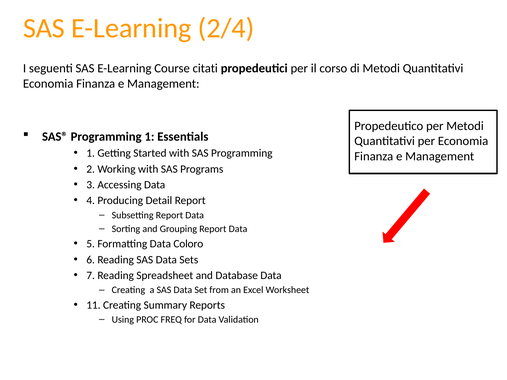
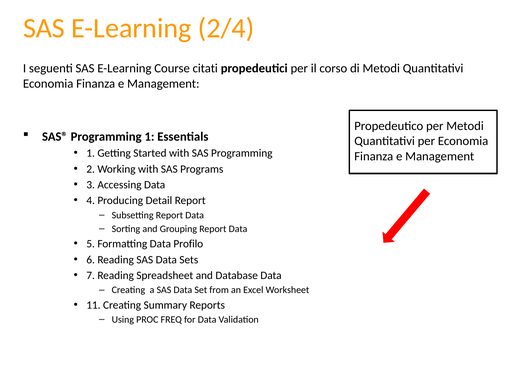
Coloro: Coloro -> Profilo
